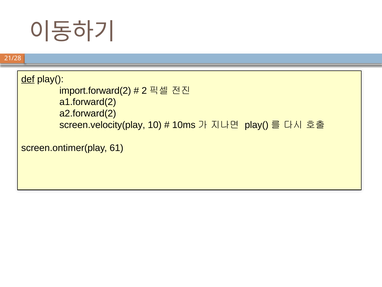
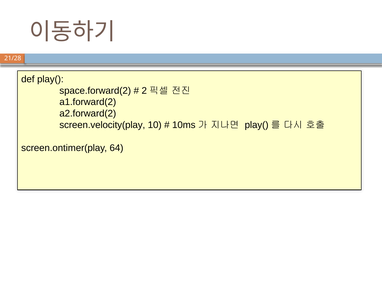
def underline: present -> none
import.forward(2: import.forward(2 -> space.forward(2
61: 61 -> 64
